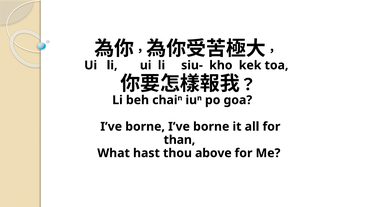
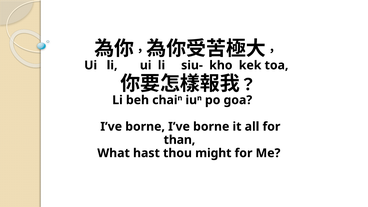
above: above -> might
